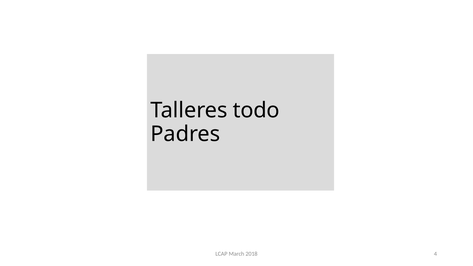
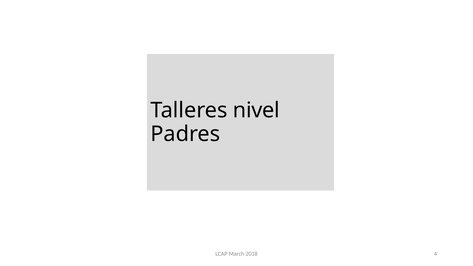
todo: todo -> nivel
